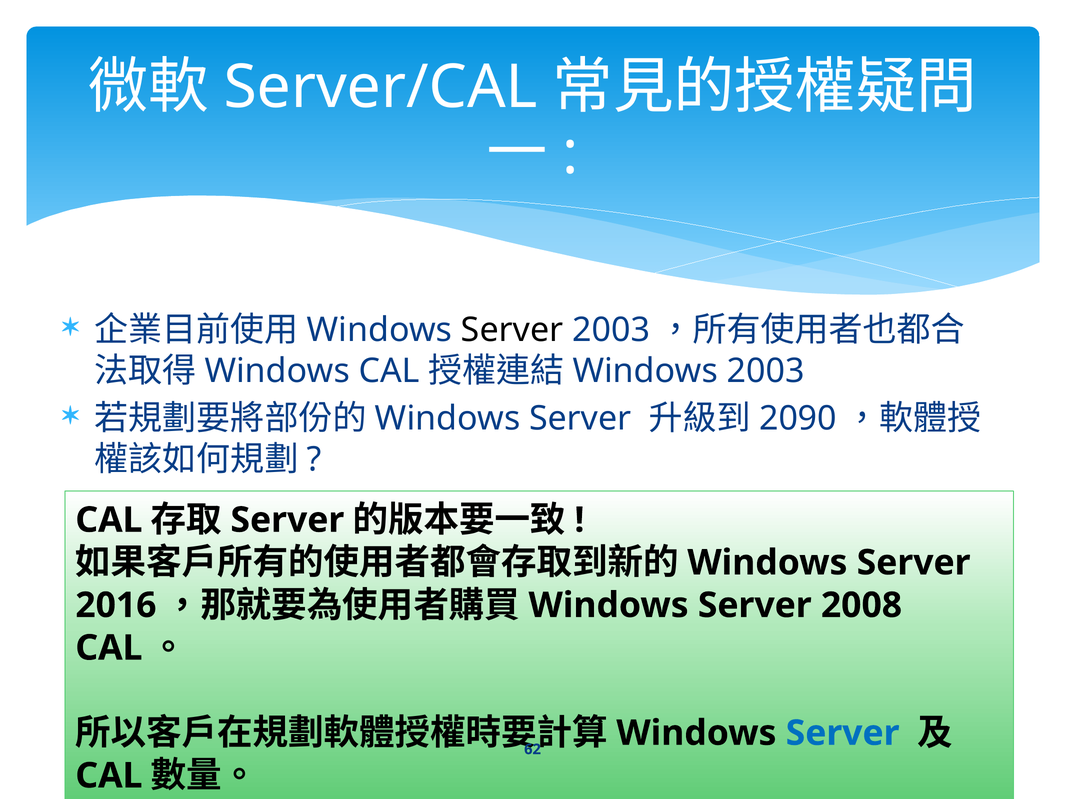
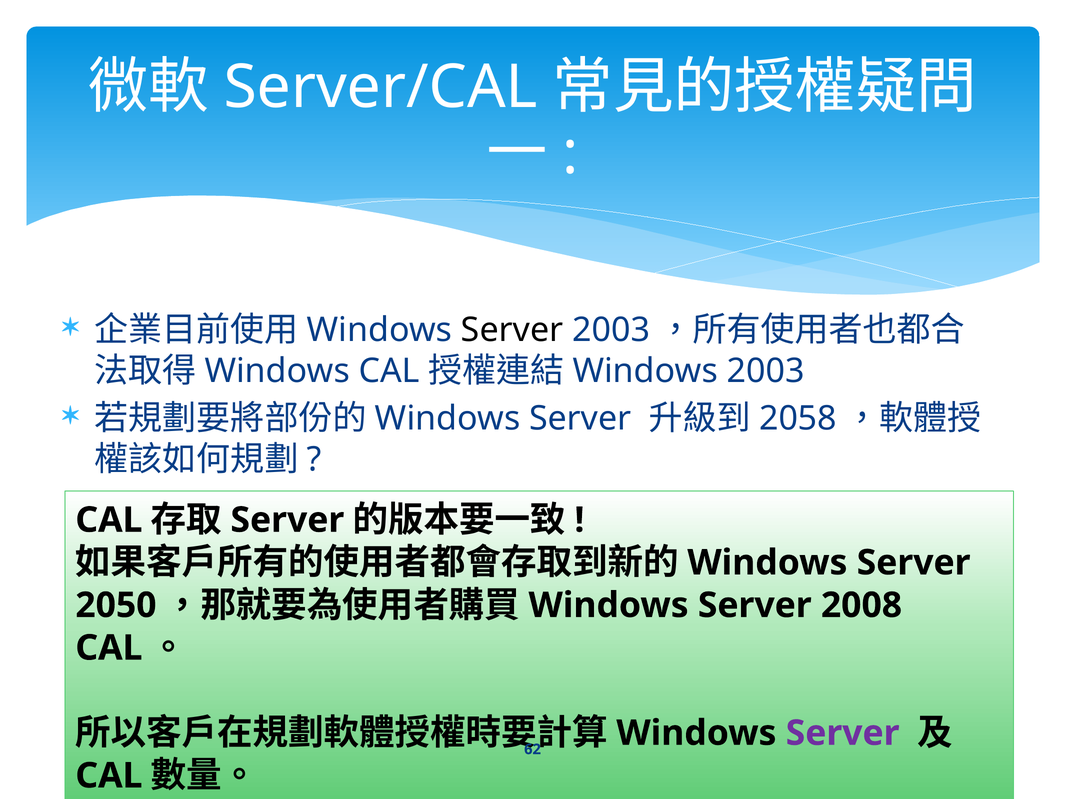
2090: 2090 -> 2058
2016: 2016 -> 2050
Server at (843, 733) colour: blue -> purple
